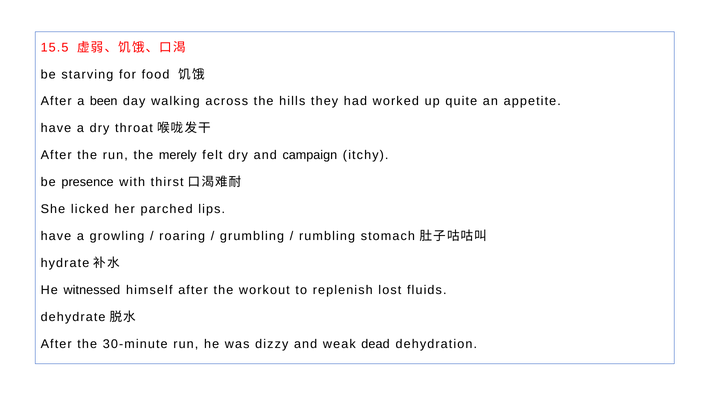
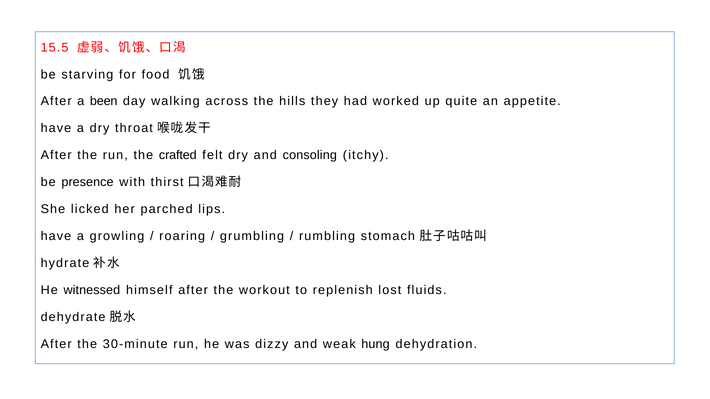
merely: merely -> crafted
campaign: campaign -> consoling
dead: dead -> hung
